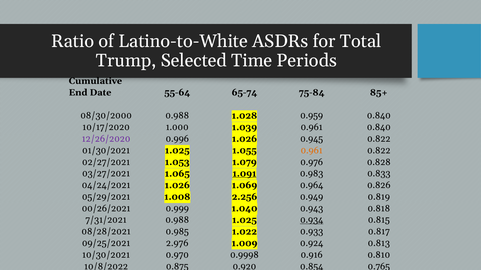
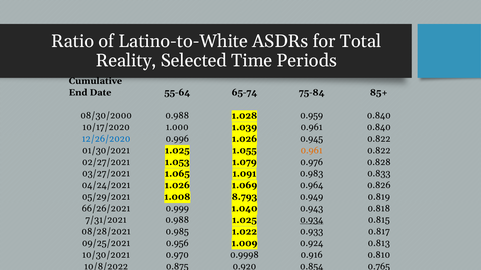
Trump: Trump -> Reality
12/26/2020 colour: purple -> blue
1.091 underline: present -> none
2.256: 2.256 -> 8.793
00/26/2021: 00/26/2021 -> 66/26/2021
2.976: 2.976 -> 0.956
